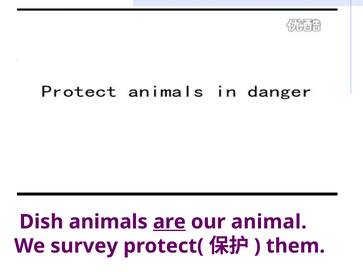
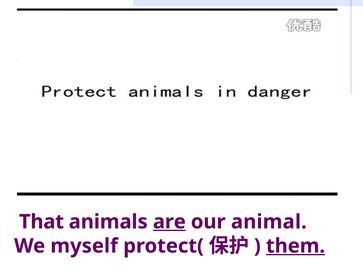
Dish: Dish -> That
survey: survey -> myself
them underline: none -> present
